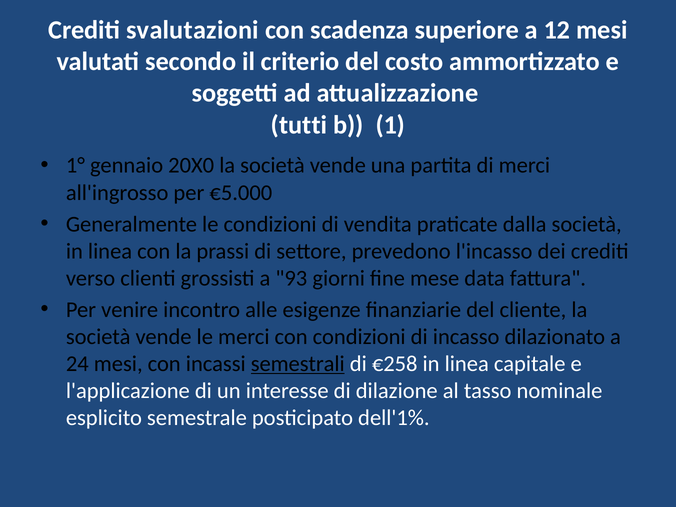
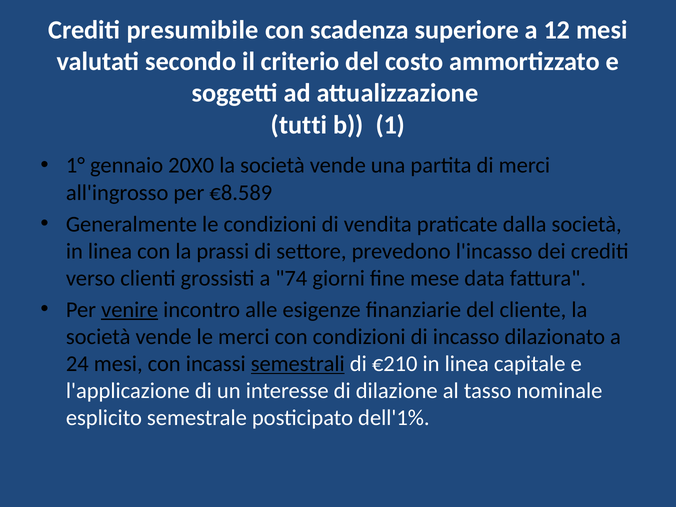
svalutazioni: svalutazioni -> presumibile
€5.000: €5.000 -> €8.589
93: 93 -> 74
venire underline: none -> present
€258: €258 -> €210
